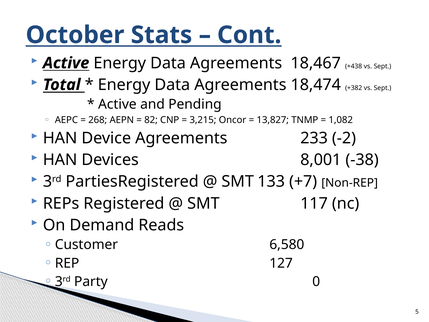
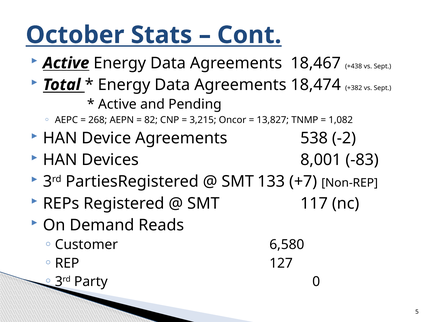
233: 233 -> 538
-38: -38 -> -83
